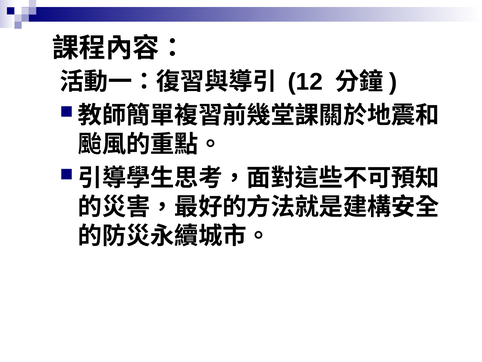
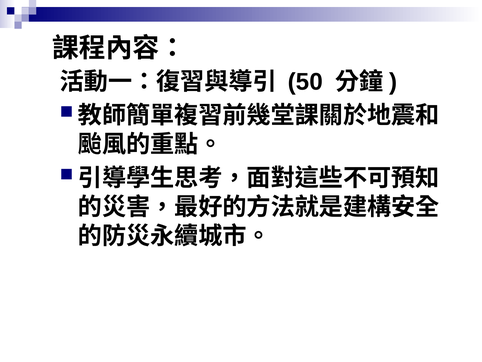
12: 12 -> 50
